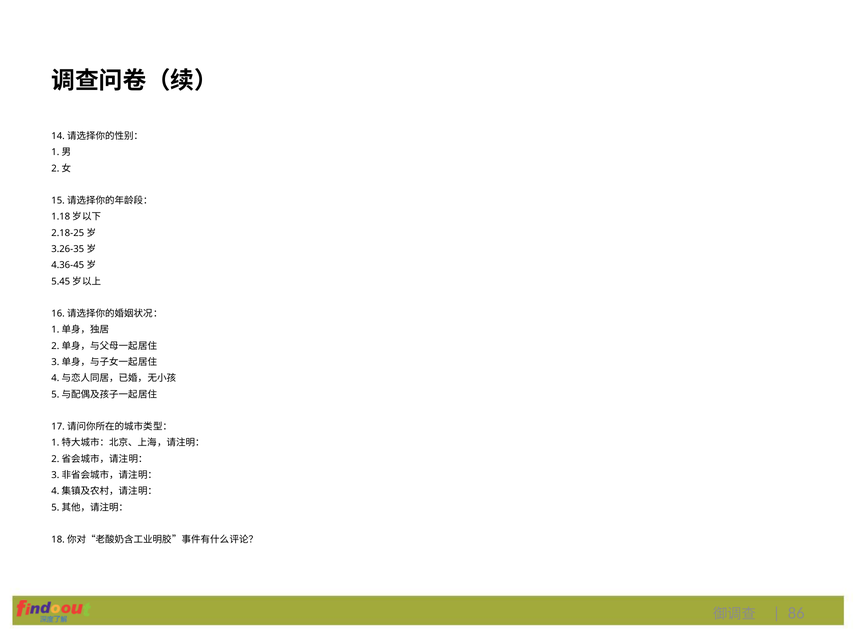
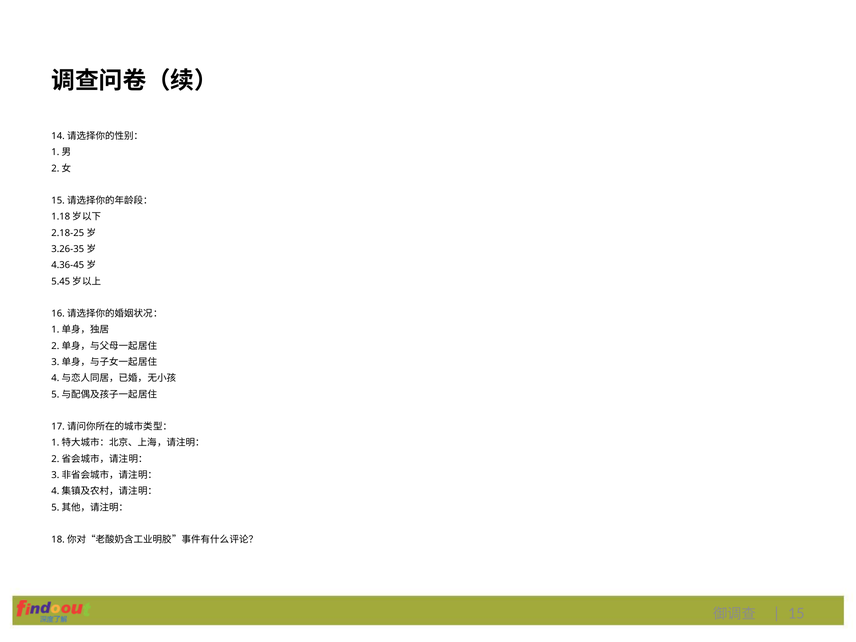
86: 86 -> 15
